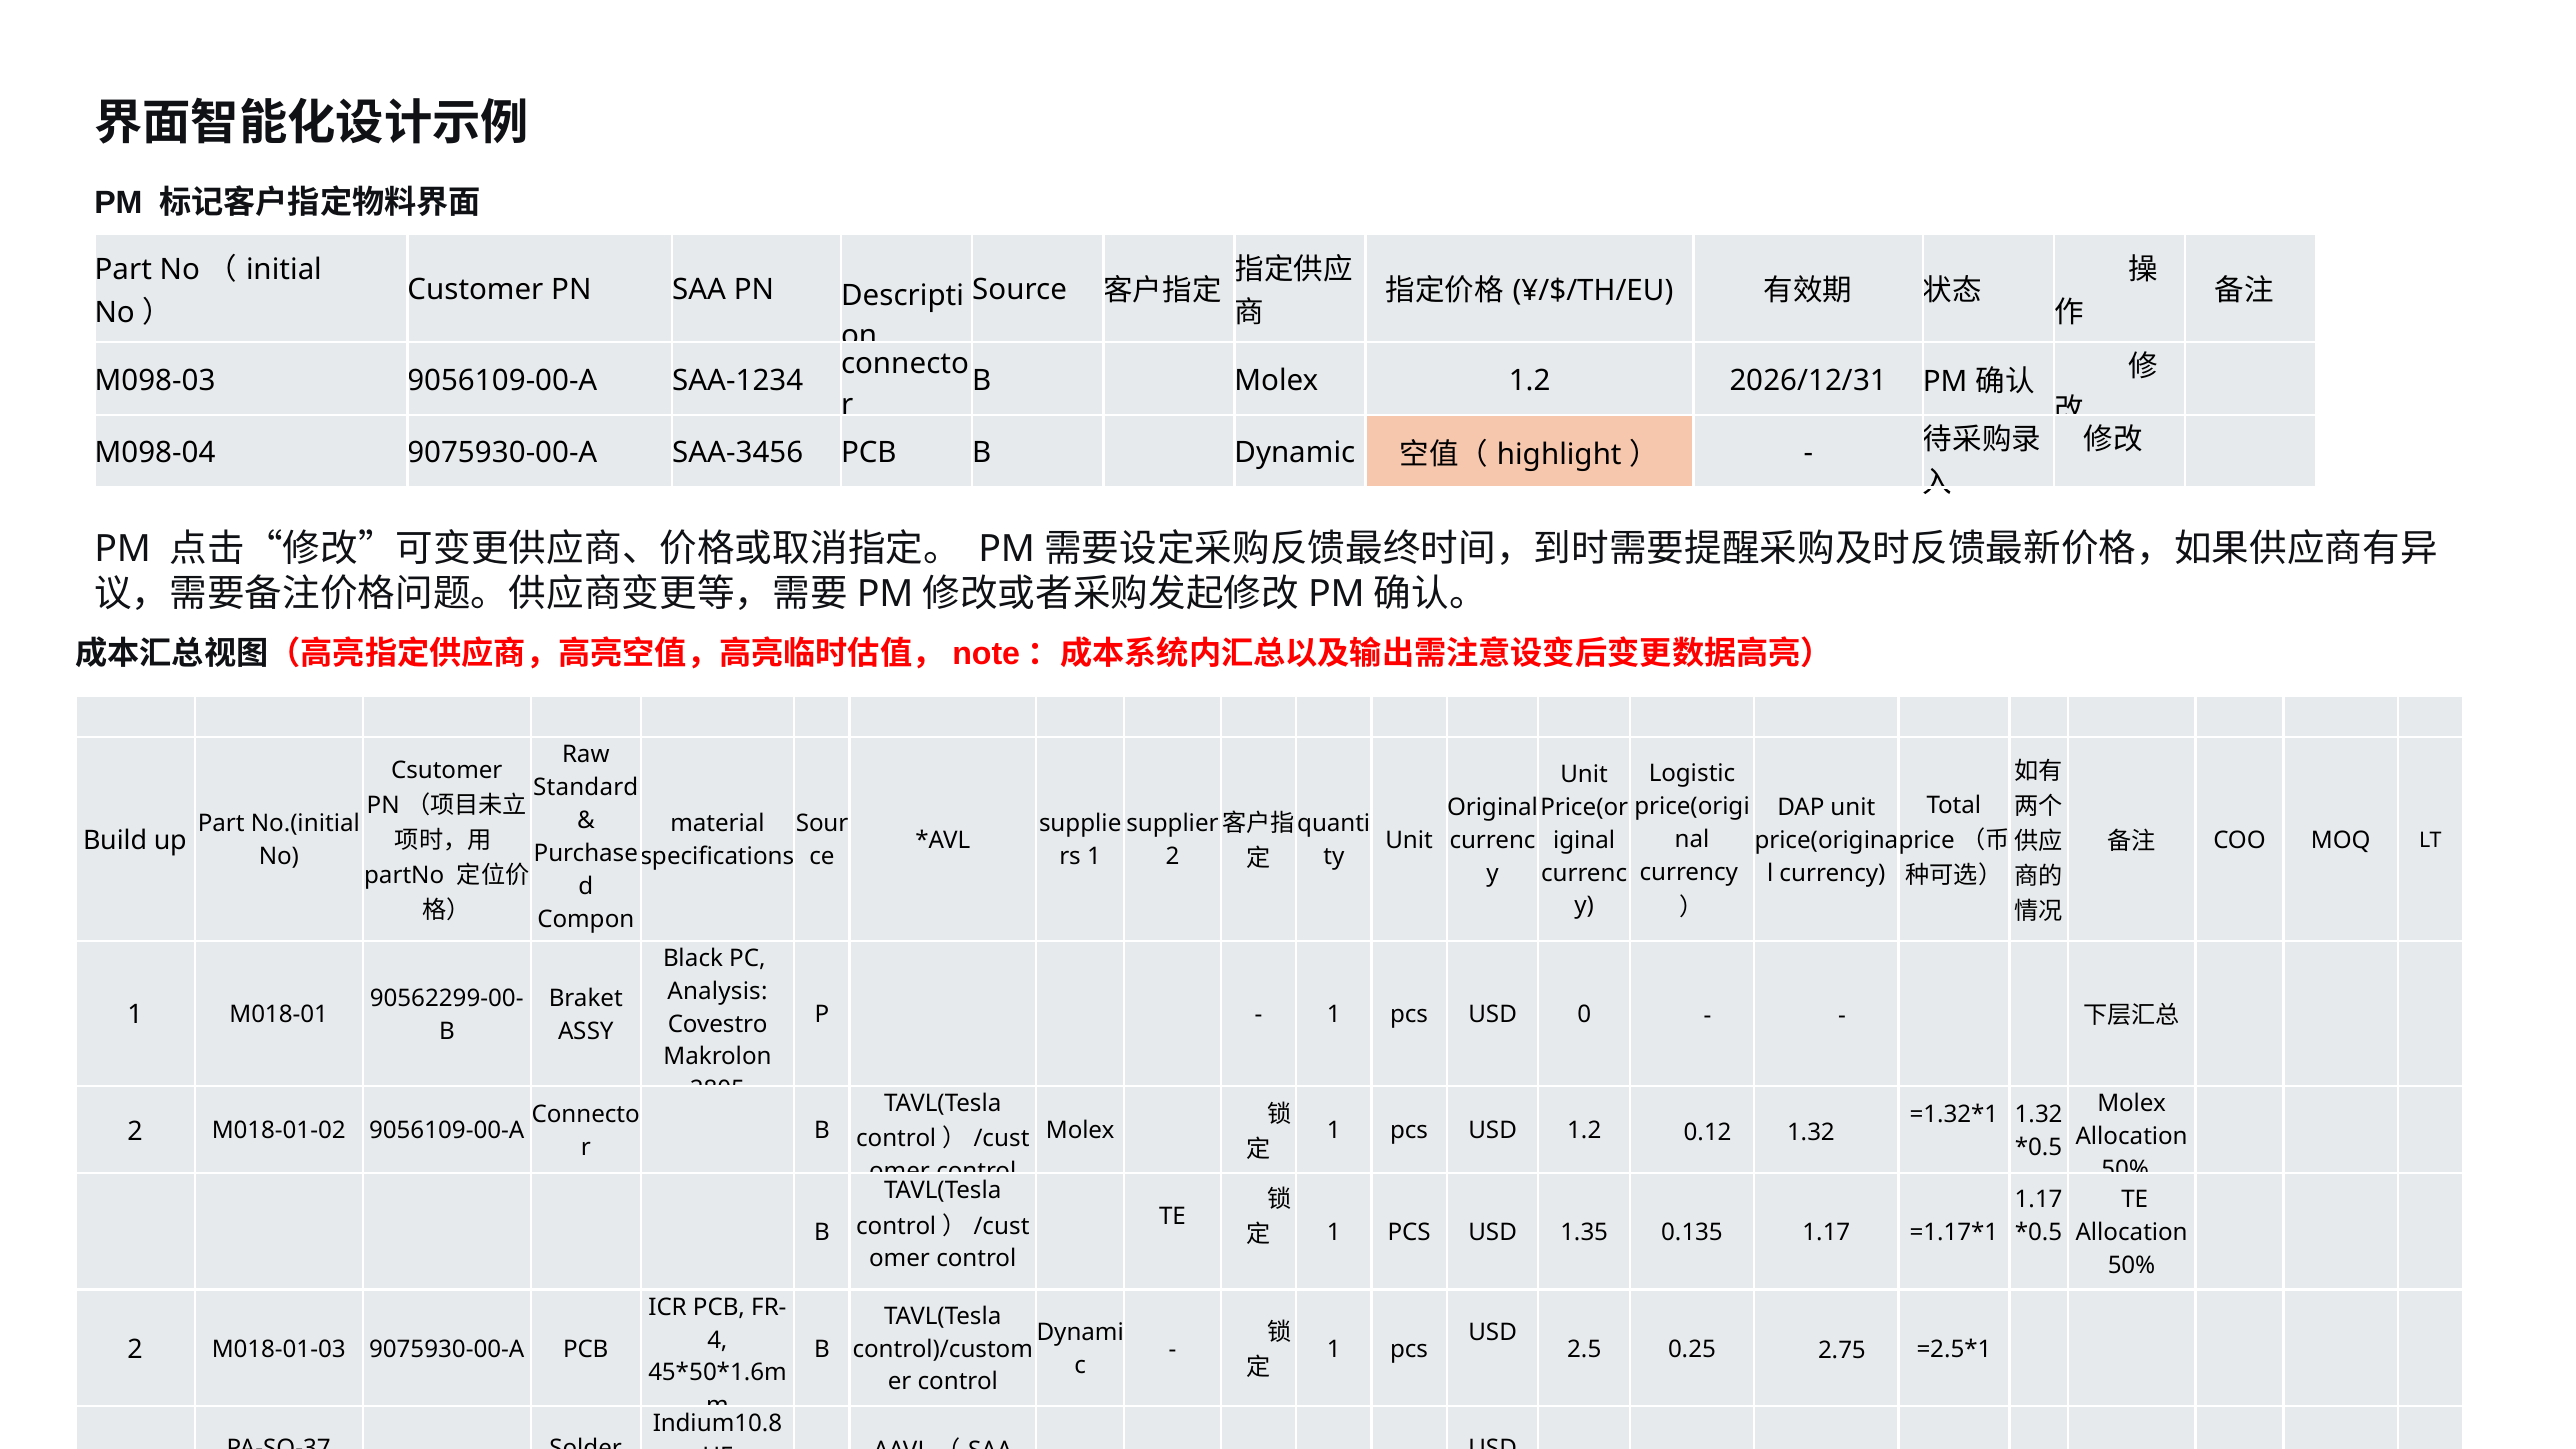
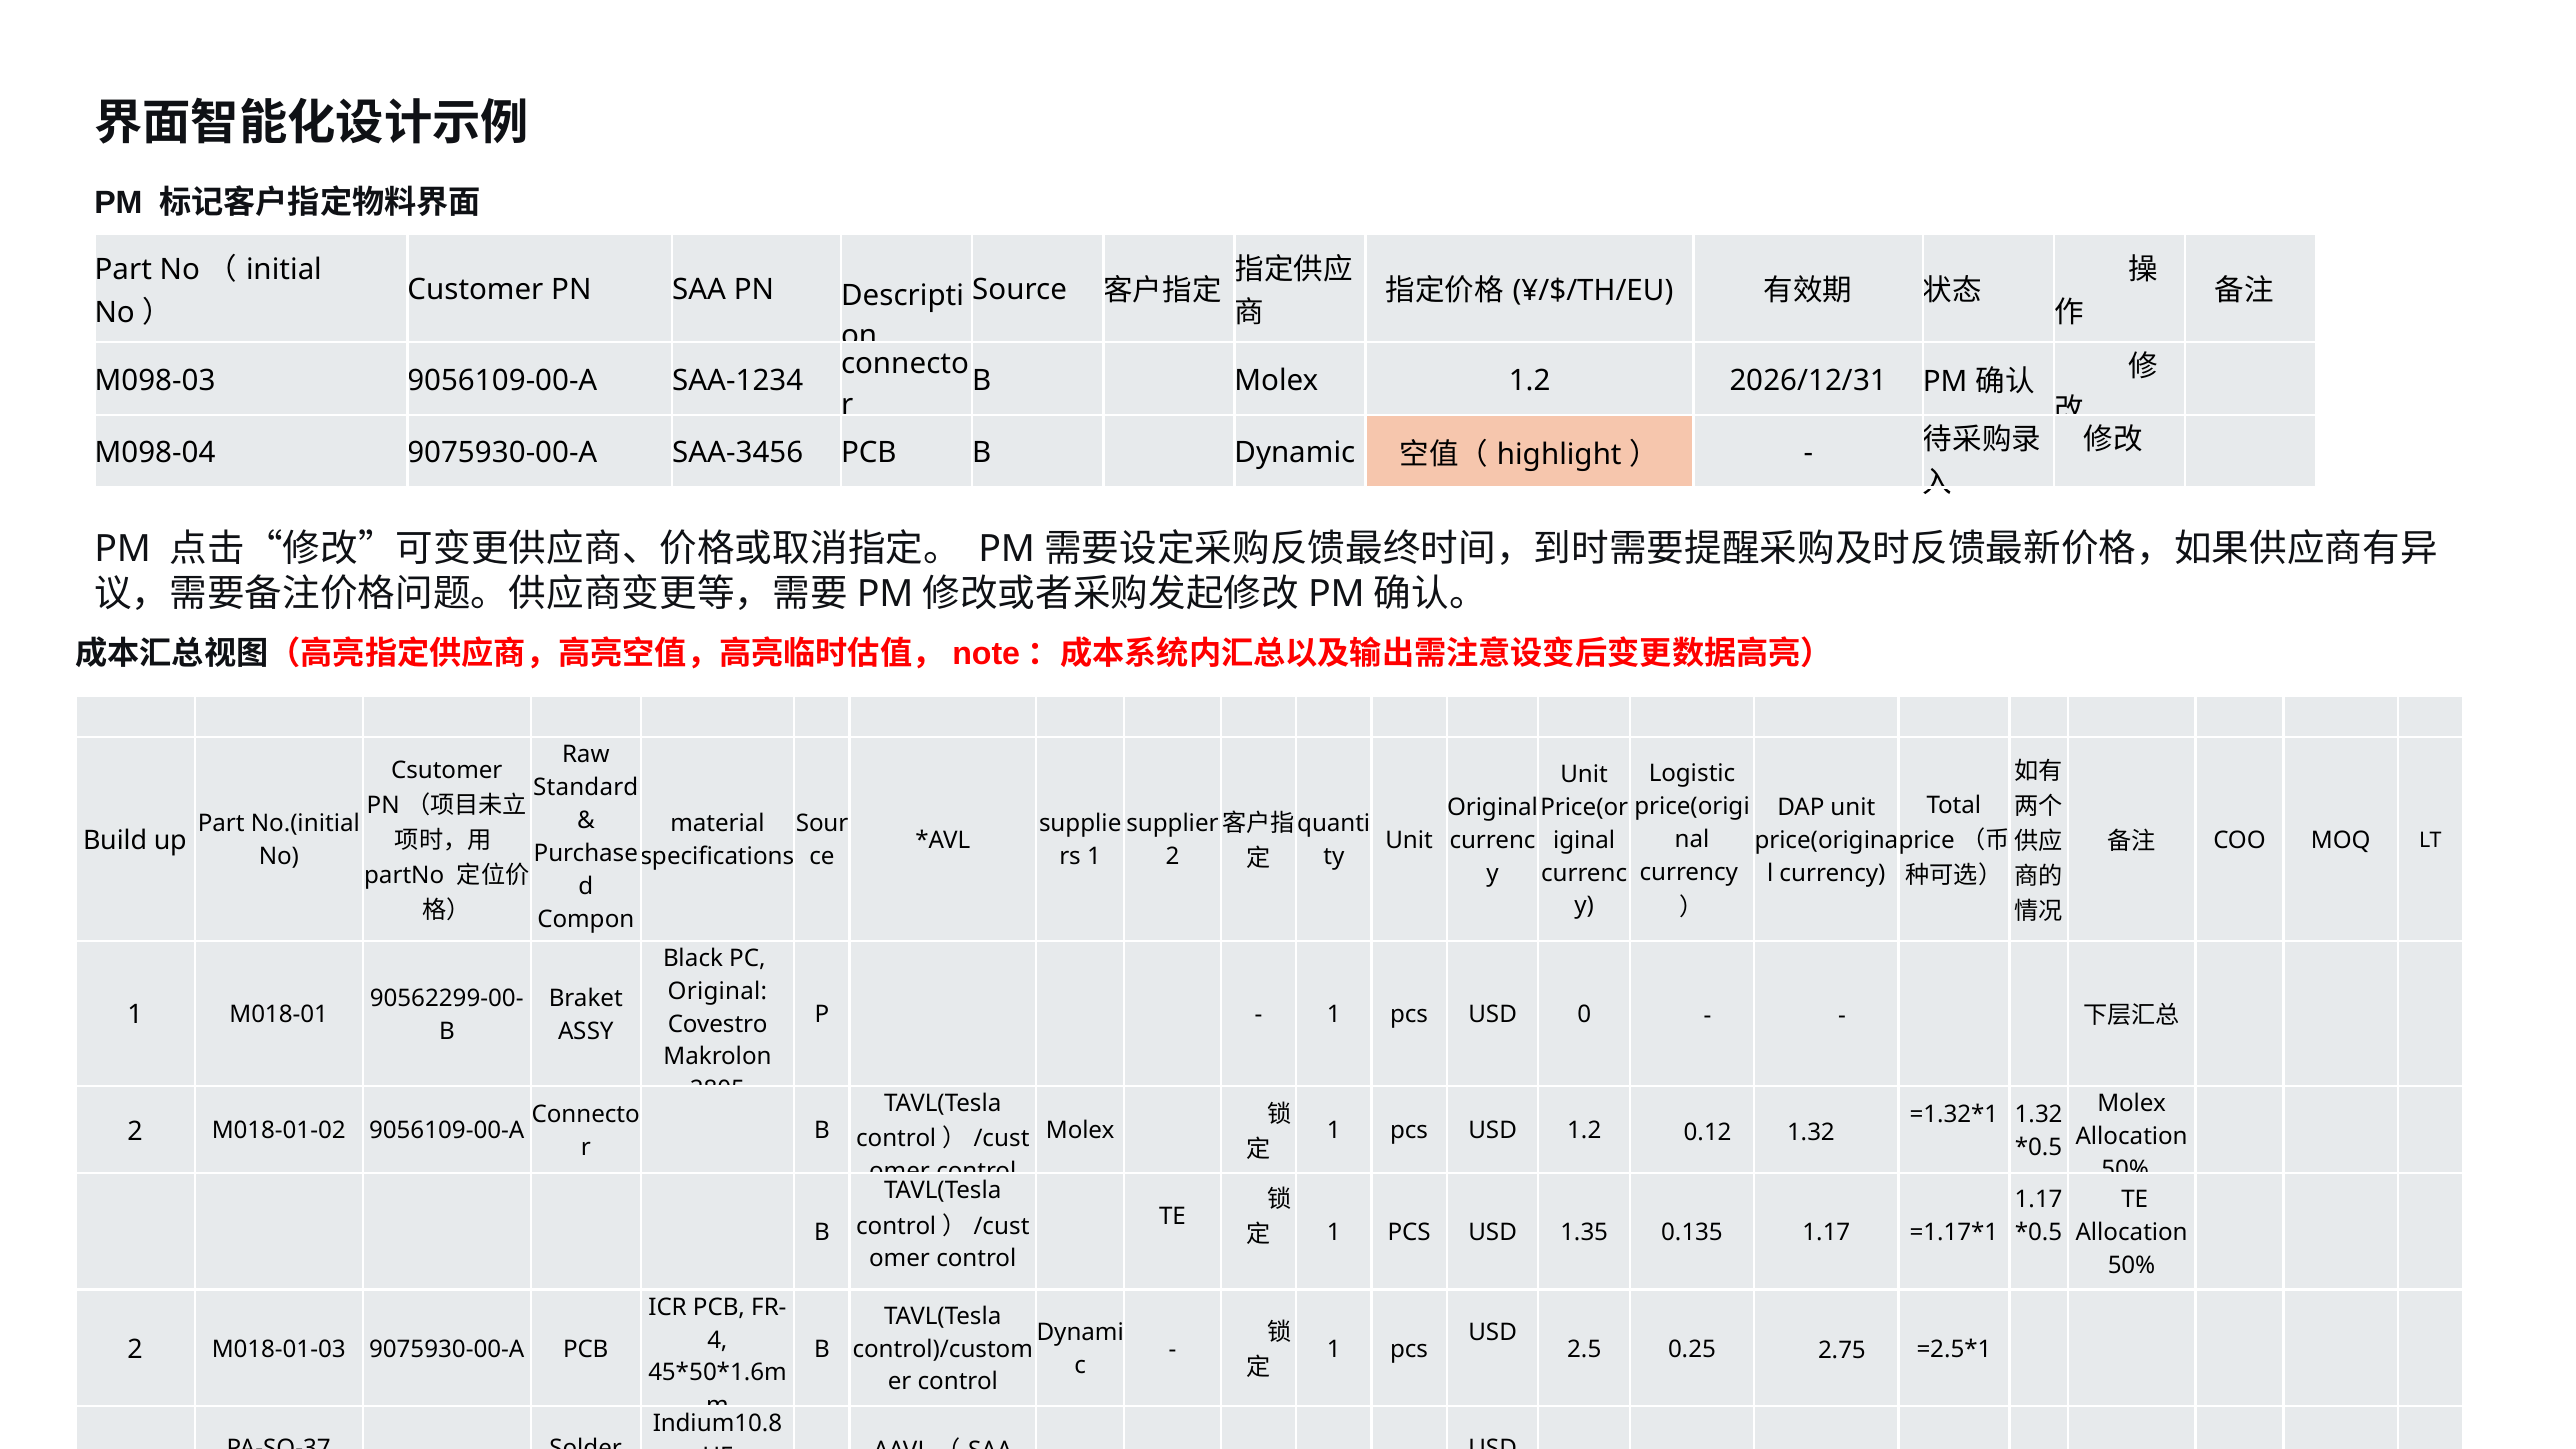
Analysis at (717, 991): Analysis -> Original
